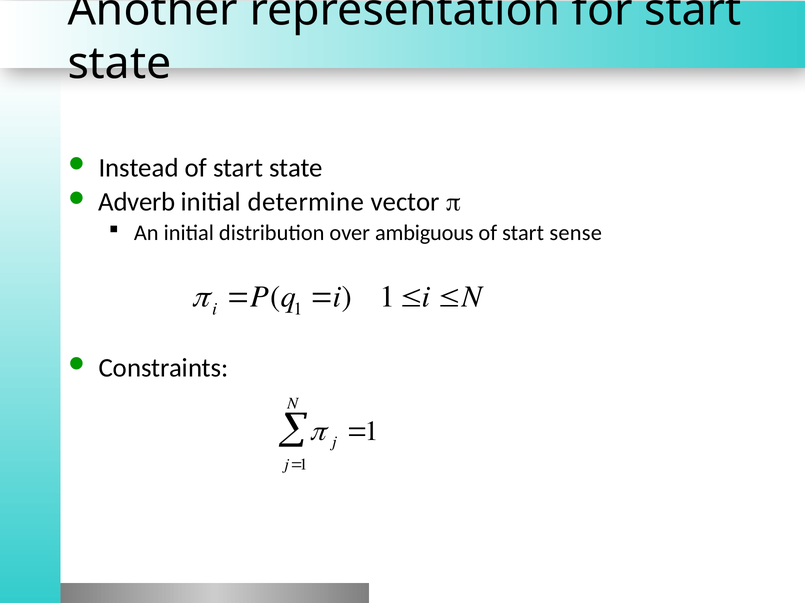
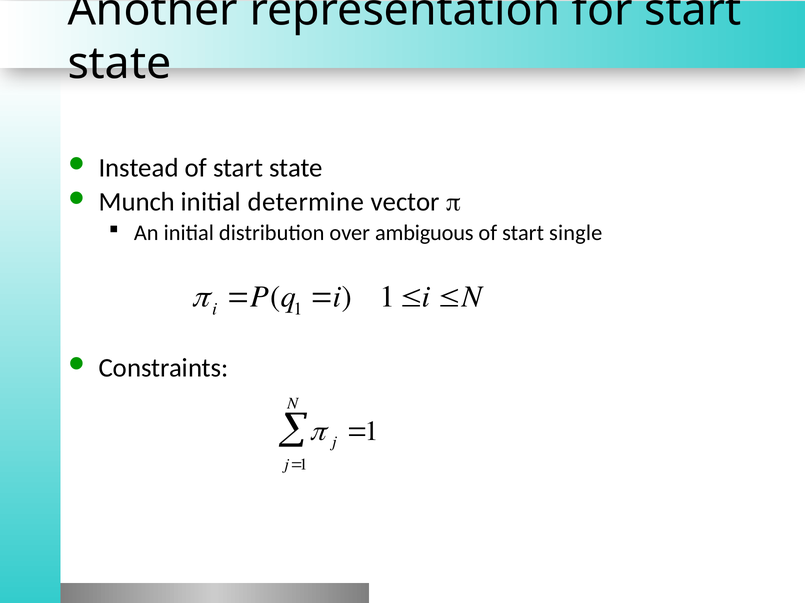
Adverb: Adverb -> Munch
sense: sense -> single
